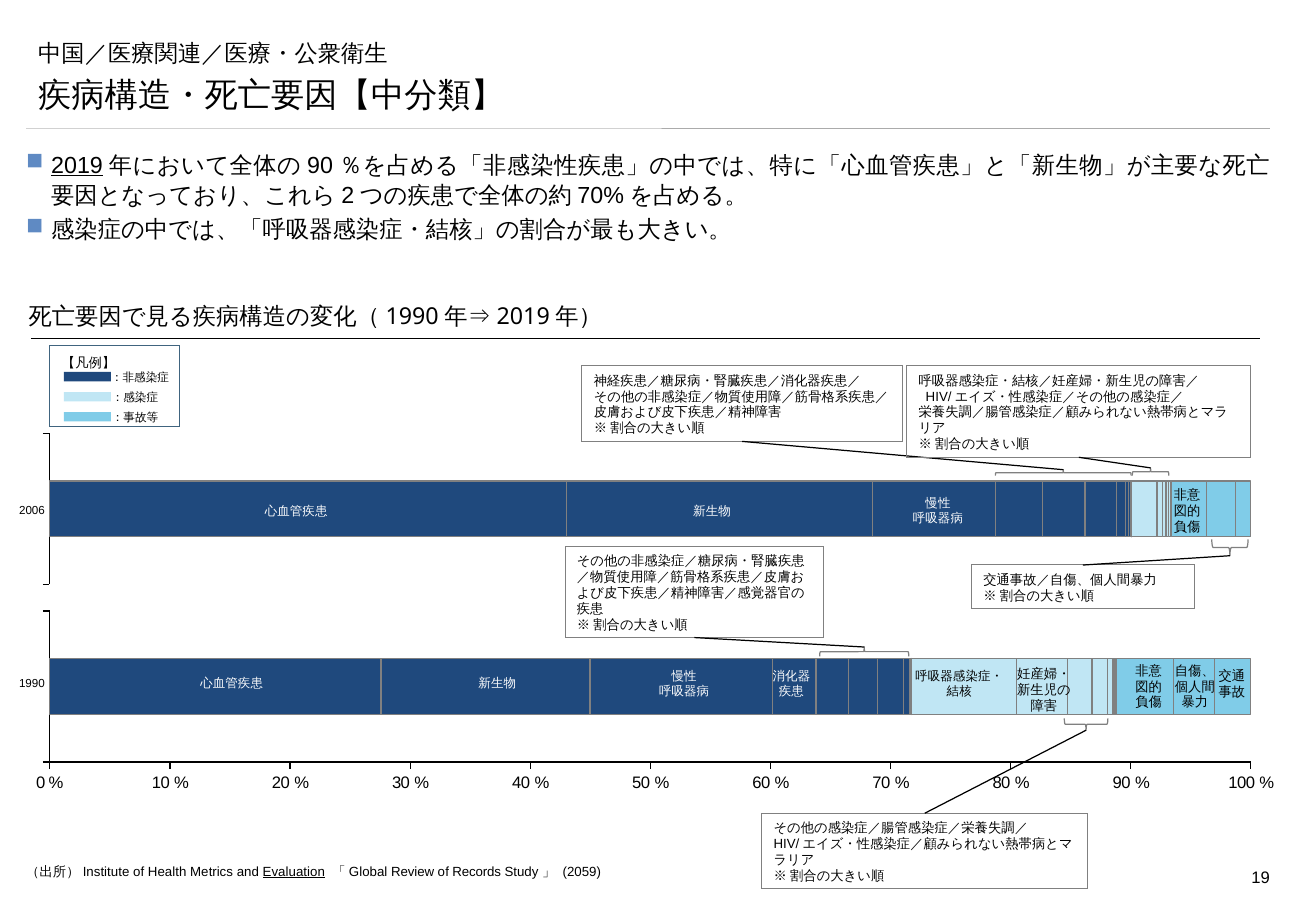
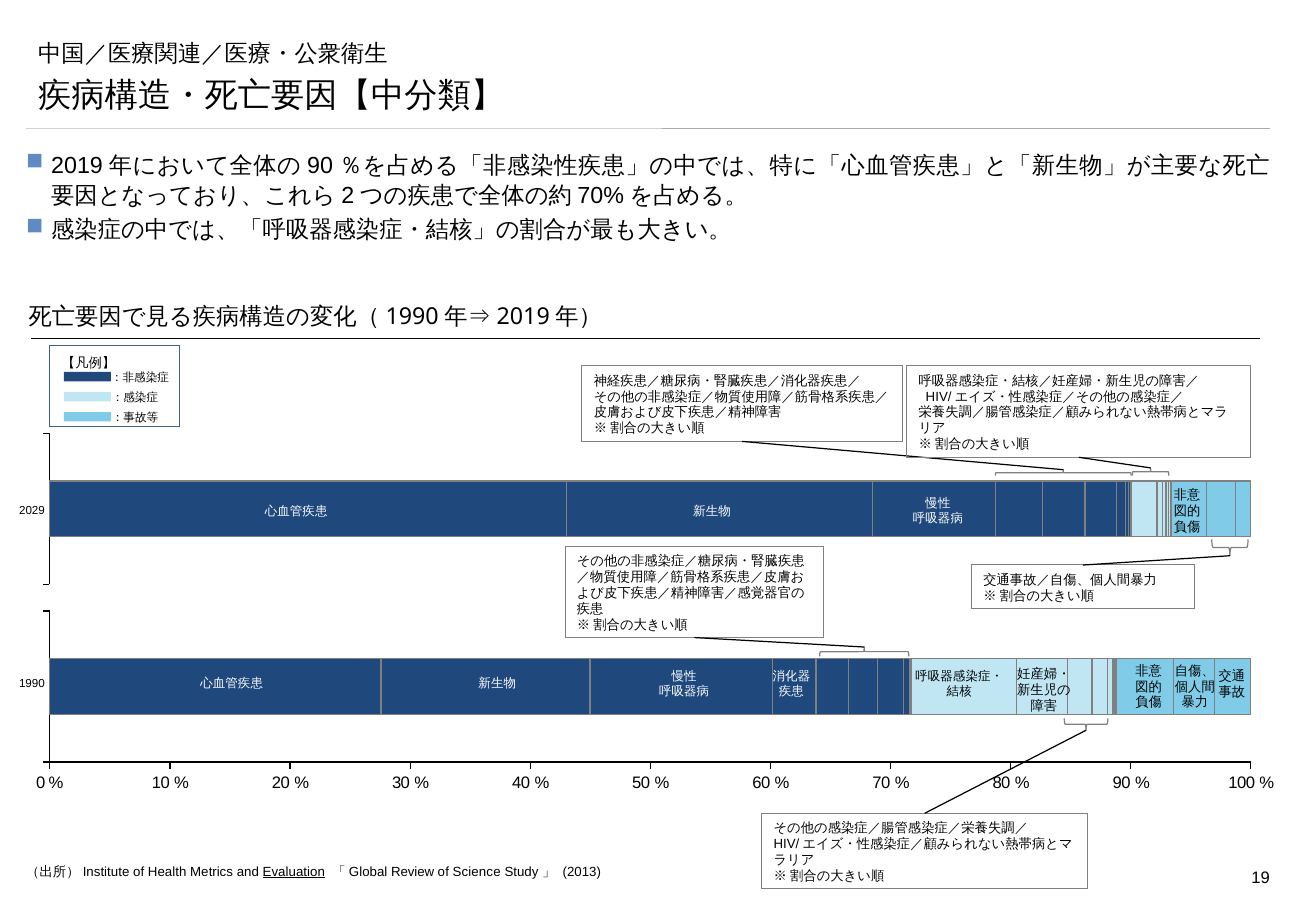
2019 underline: present -> none
2006: 2006 -> 2029
Records: Records -> Science
2059: 2059 -> 2013
